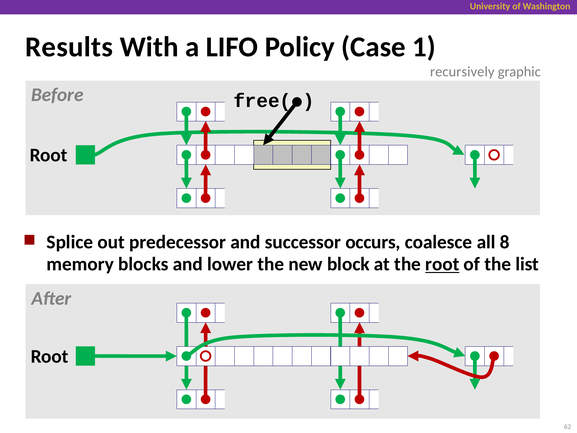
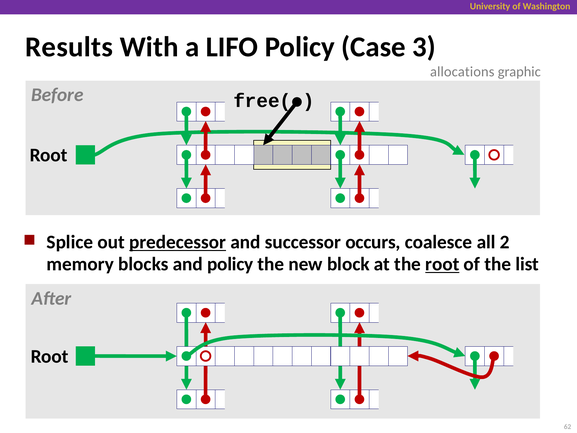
1: 1 -> 3
recursively: recursively -> allocations
predecessor underline: none -> present
8: 8 -> 2
and lower: lower -> policy
